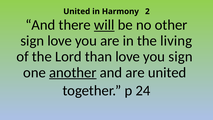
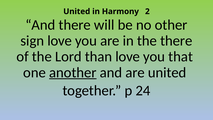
will underline: present -> none
the living: living -> there
you sign: sign -> that
